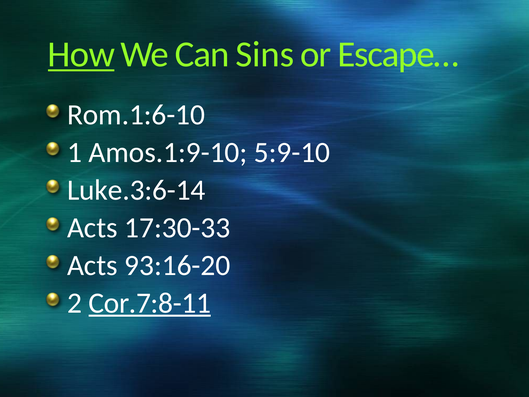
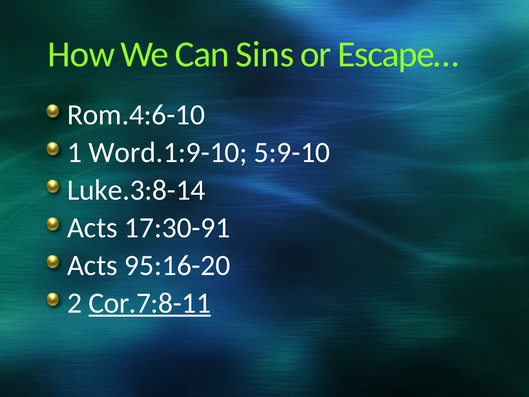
How underline: present -> none
Rom.1:6-10: Rom.1:6-10 -> Rom.4:6-10
Amos.1:9-10: Amos.1:9-10 -> Word.1:9-10
Luke.3:6-14: Luke.3:6-14 -> Luke.3:8-14
17:30-33: 17:30-33 -> 17:30-91
93:16-20: 93:16-20 -> 95:16-20
